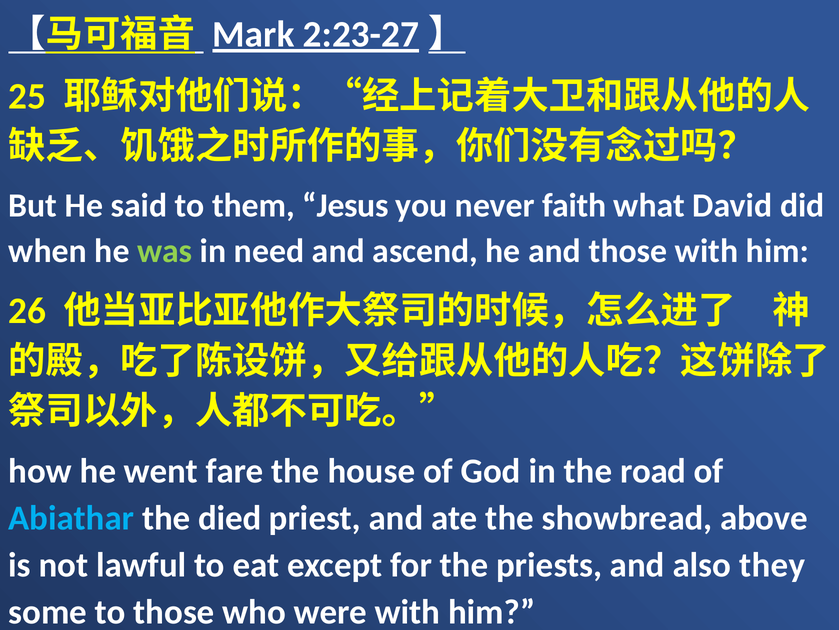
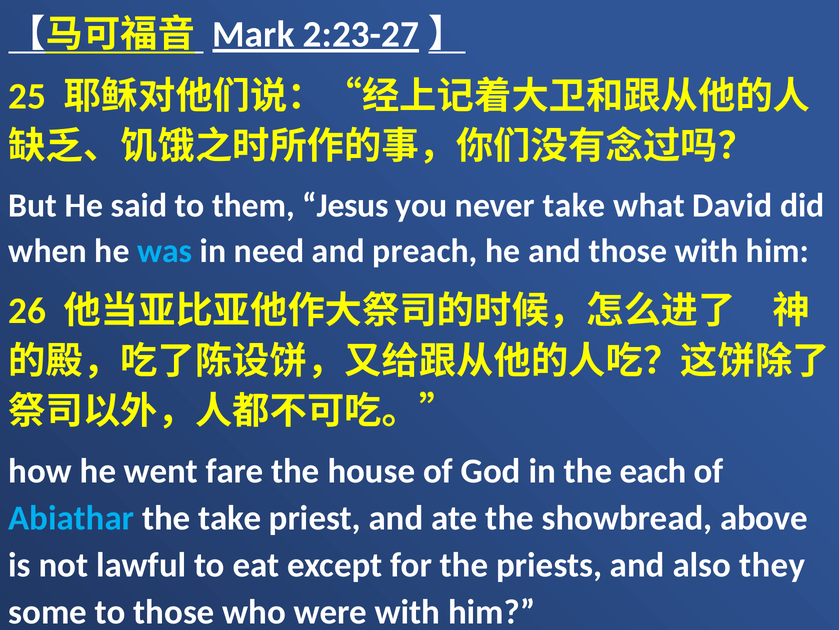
never faith: faith -> take
was colour: light green -> light blue
ascend: ascend -> preach
road: road -> each
the died: died -> take
